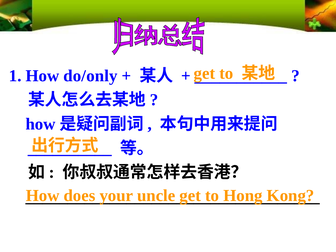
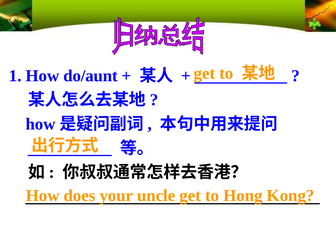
do/only: do/only -> do/aunt
